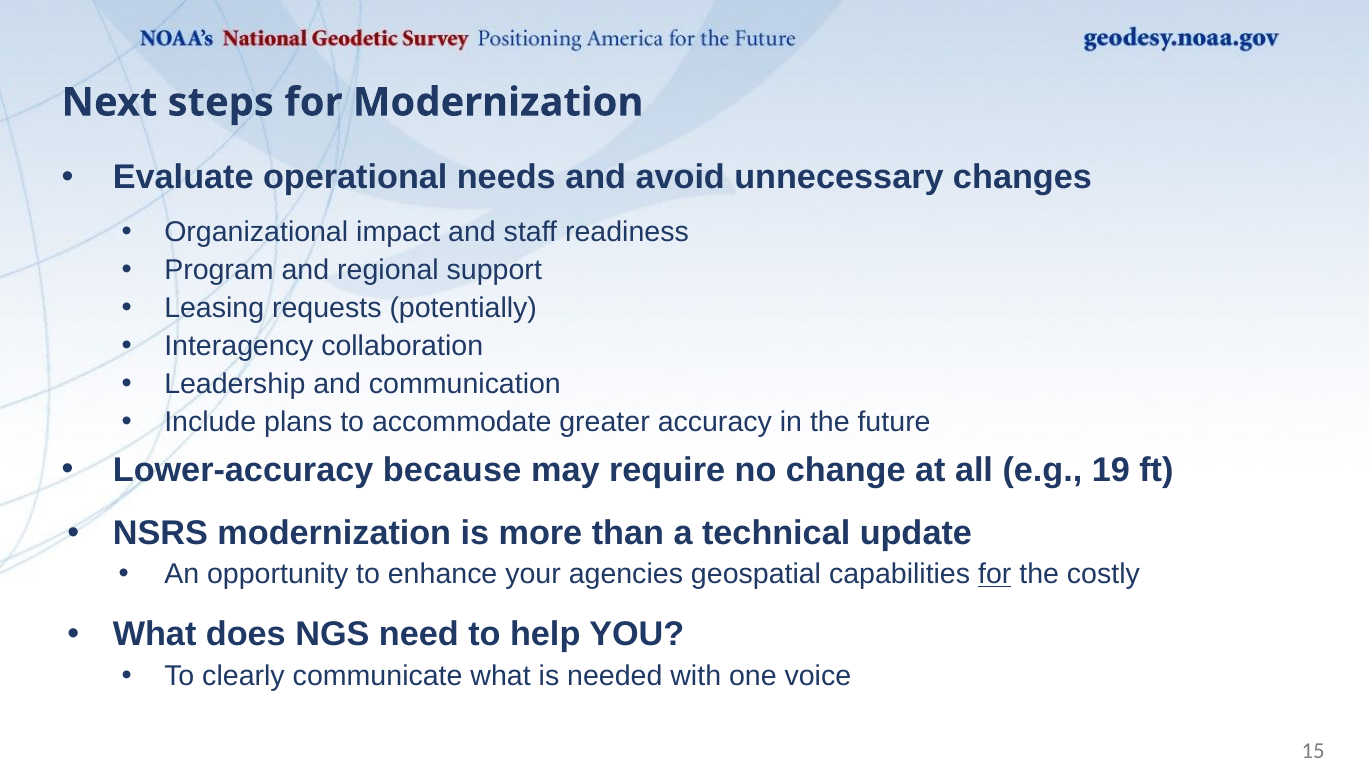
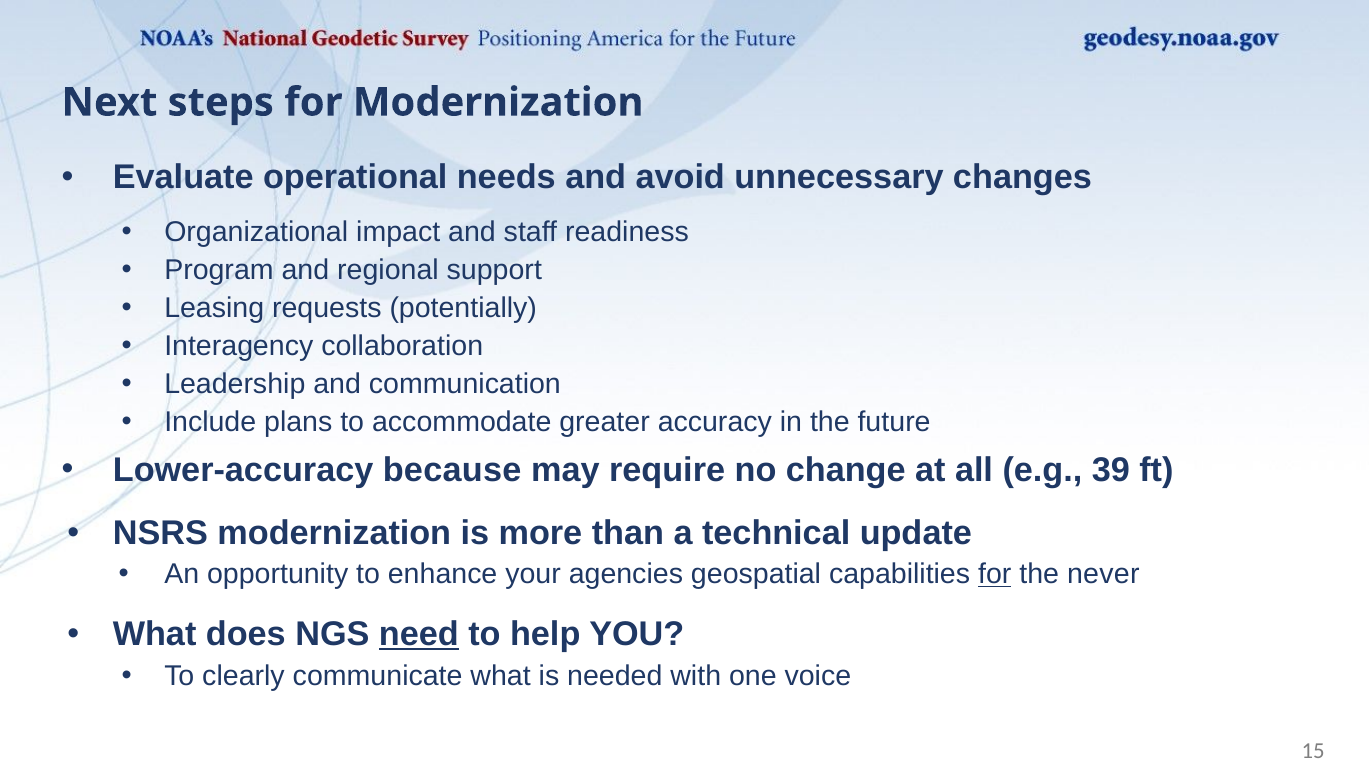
19: 19 -> 39
costly: costly -> never
need underline: none -> present
